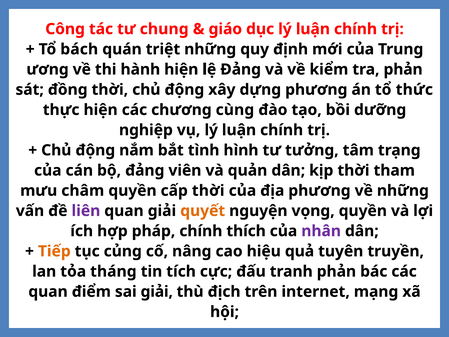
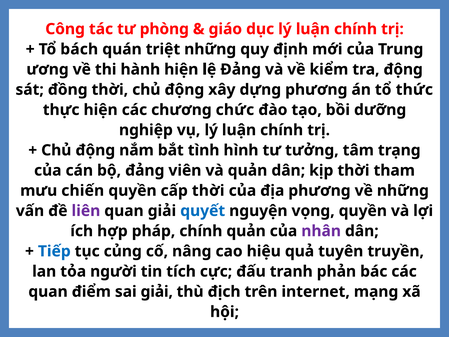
chung: chung -> phòng
tra phản: phản -> động
cùng: cùng -> chức
châm: châm -> chiến
quyết colour: orange -> blue
chính thích: thích -> quản
Tiếp colour: orange -> blue
tháng: tháng -> người
